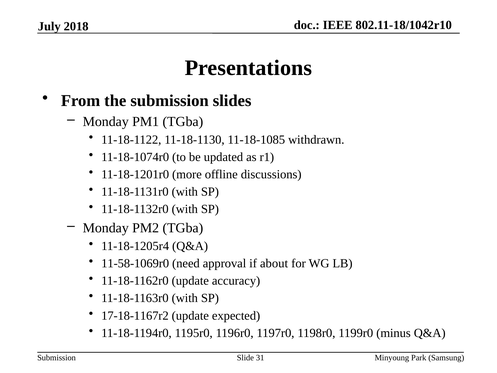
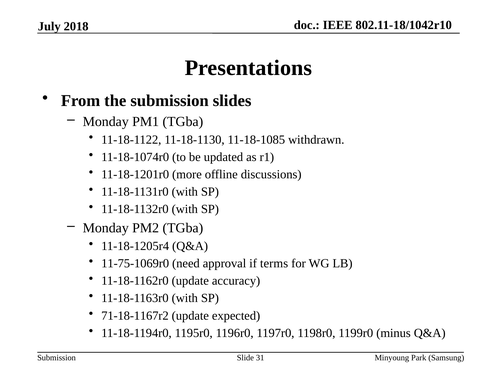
11-58-1069r0: 11-58-1069r0 -> 11-75-1069r0
about: about -> terms
17-18-1167r2: 17-18-1167r2 -> 71-18-1167r2
